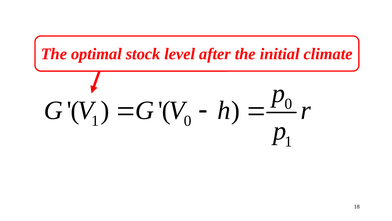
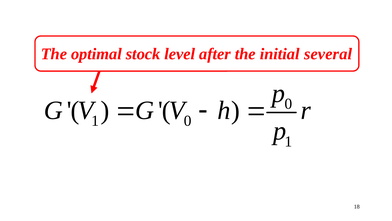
climate: climate -> several
